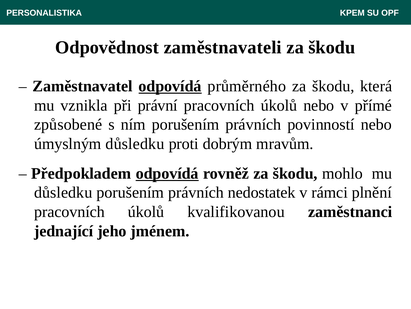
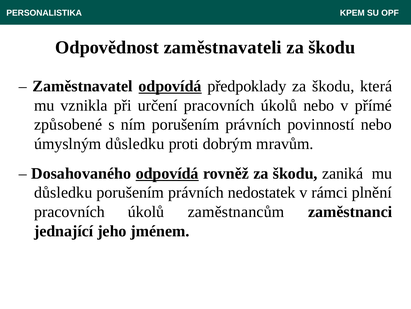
průměrného: průměrného -> předpoklady
právní: právní -> určení
Předpokladem: Předpokladem -> Dosahovaného
mohlo: mohlo -> zaniká
kvalifikovanou: kvalifikovanou -> zaměstnancům
